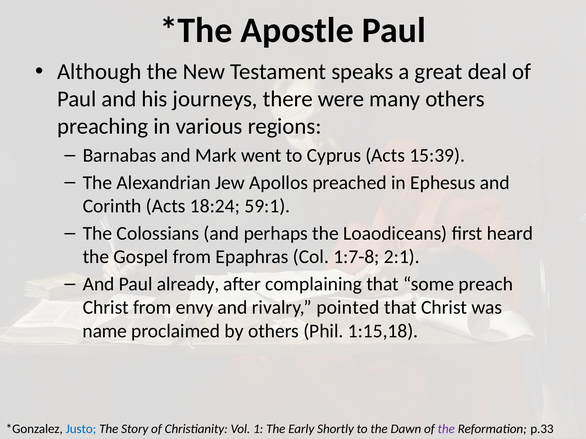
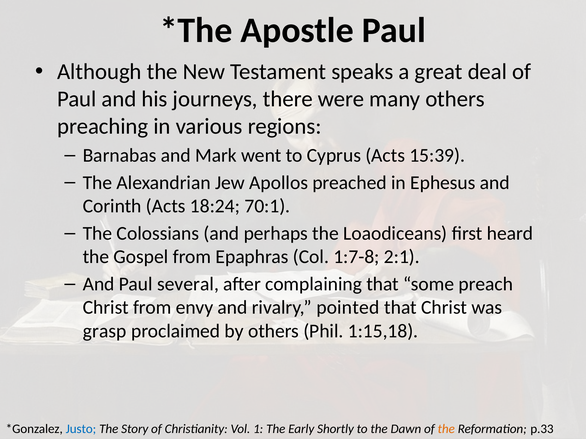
59:1: 59:1 -> 70:1
already: already -> several
name: name -> grasp
the at (446, 429) colour: purple -> orange
